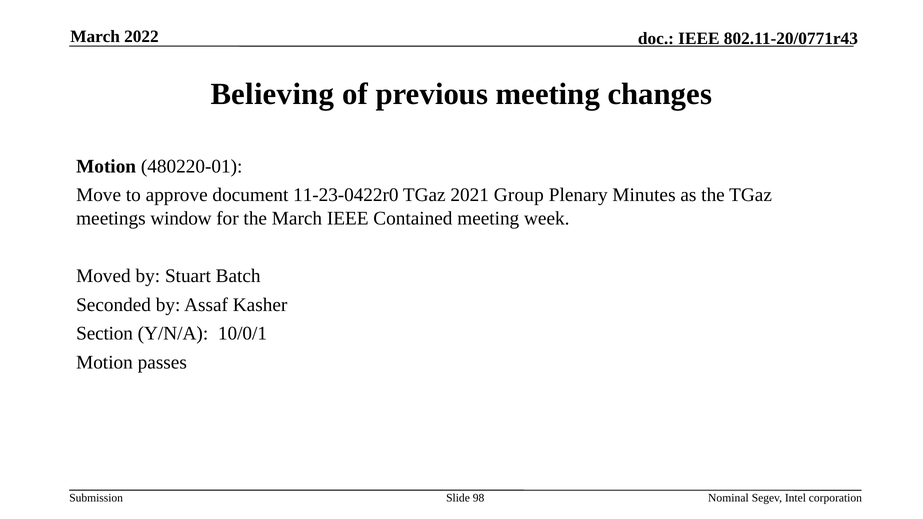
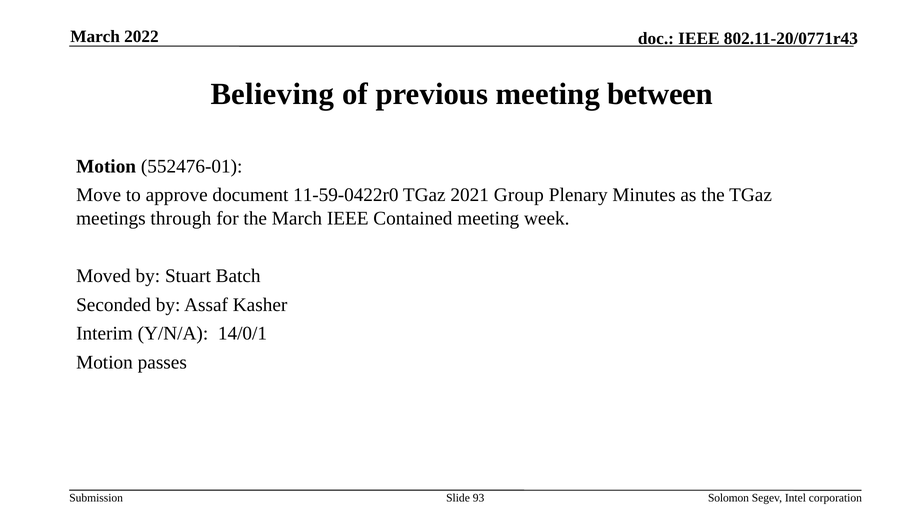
changes: changes -> between
480220-01: 480220-01 -> 552476-01
11-23-0422r0: 11-23-0422r0 -> 11-59-0422r0
window: window -> through
Section: Section -> Interim
10/0/1: 10/0/1 -> 14/0/1
98: 98 -> 93
Nominal: Nominal -> Solomon
